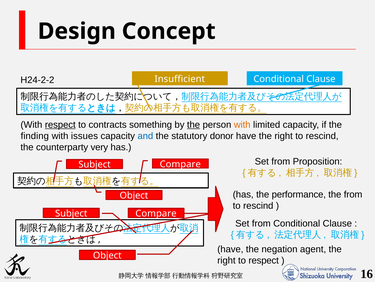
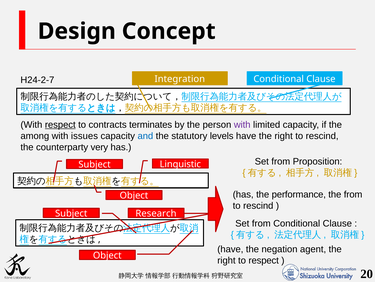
H24-2-2: H24-2-2 -> H24-2-7
Insufficient: Insufficient -> Integration
something: something -> terminates
the at (194, 124) underline: present -> none
with at (242, 124) colour: orange -> purple
finding: finding -> among
donor: donor -> levels
Compare at (180, 164): Compare -> Linguistic
Compare at (156, 213): Compare -> Research
16: 16 -> 20
